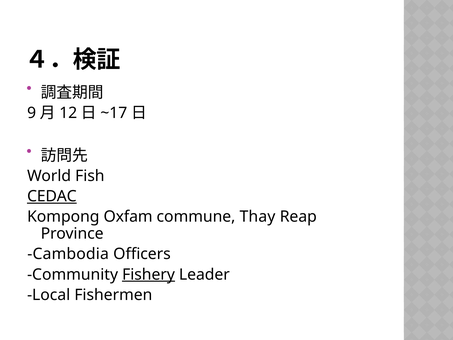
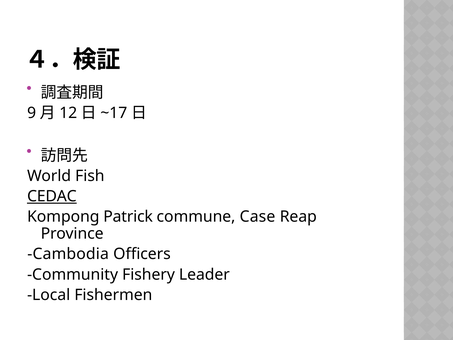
Oxfam: Oxfam -> Patrick
Thay: Thay -> Case
Fishery underline: present -> none
